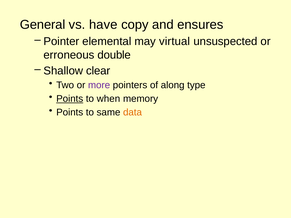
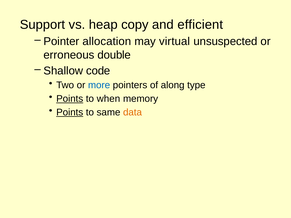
General: General -> Support
have: have -> heap
ensures: ensures -> efficient
elemental: elemental -> allocation
clear: clear -> code
more colour: purple -> blue
Points at (70, 112) underline: none -> present
